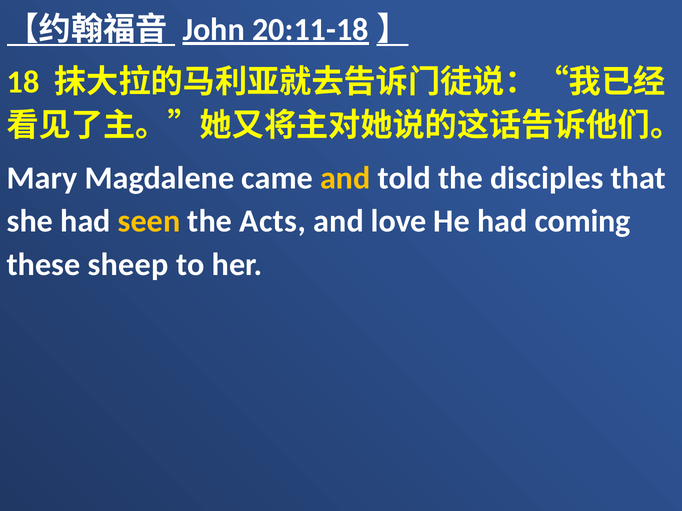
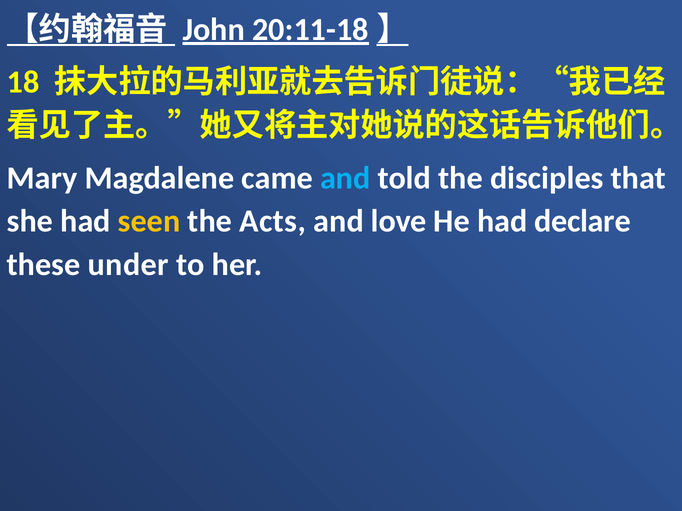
and at (345, 178) colour: yellow -> light blue
coming: coming -> declare
sheep: sheep -> under
